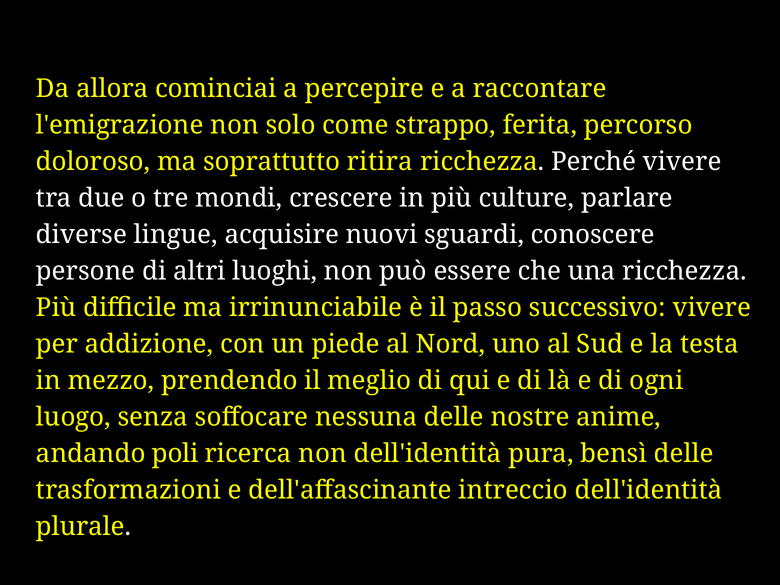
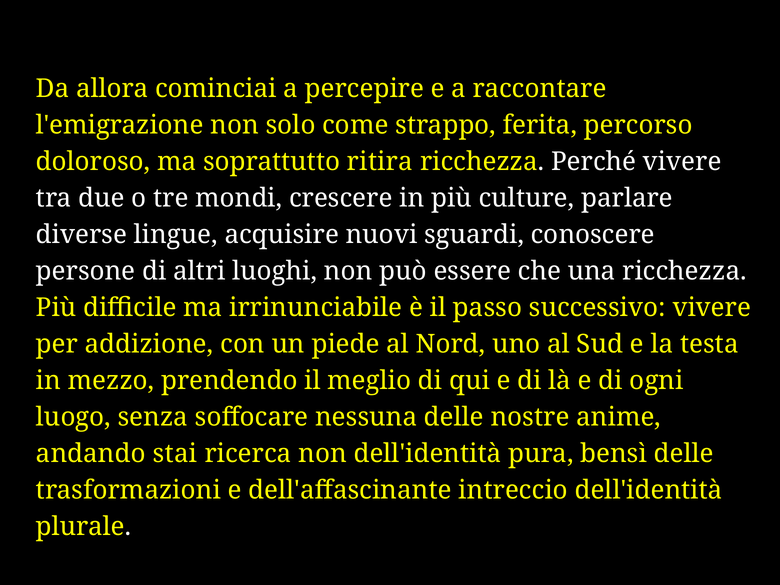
poli: poli -> stai
